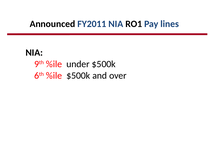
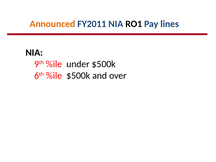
Announced colour: black -> orange
